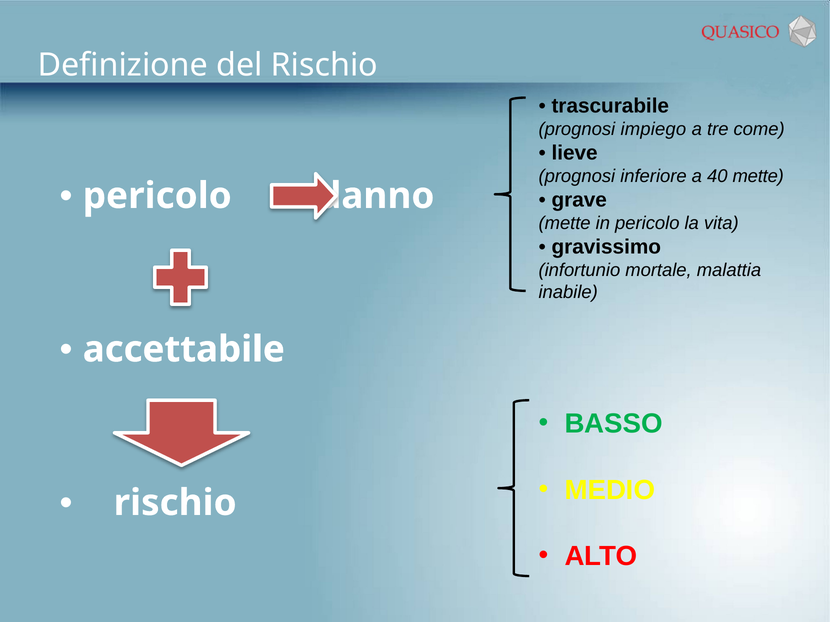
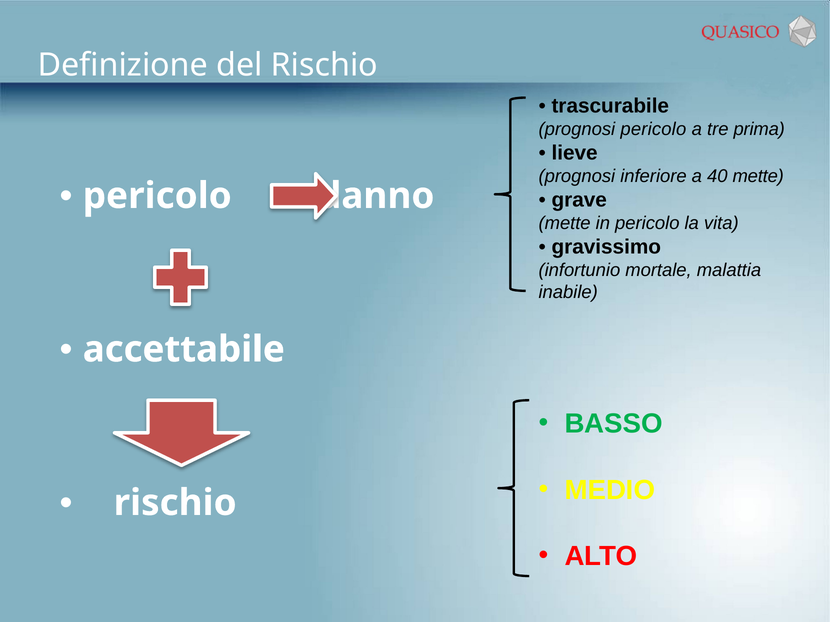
prognosi impiego: impiego -> pericolo
come: come -> prima
